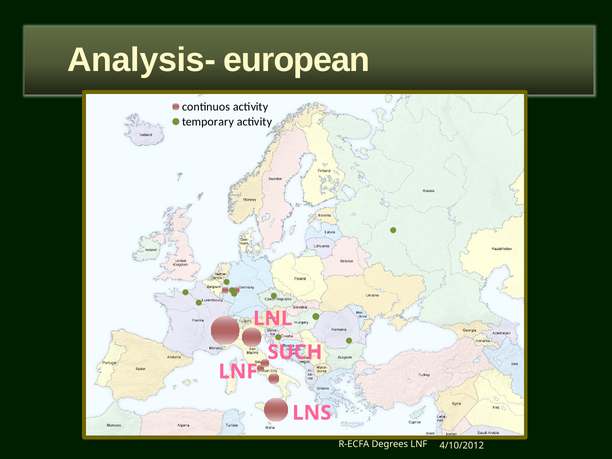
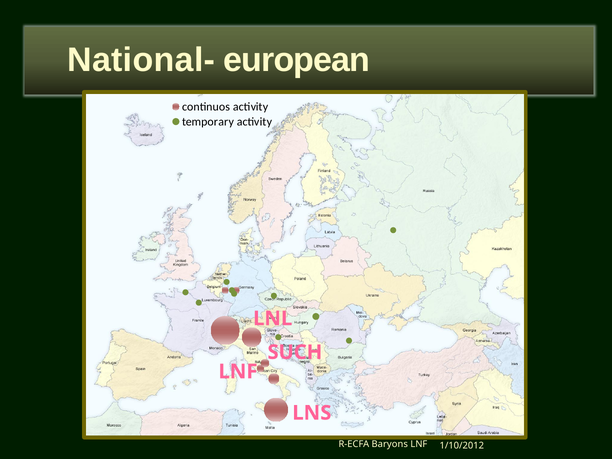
Analysis-: Analysis- -> National-
Degrees: Degrees -> Baryons
4/10/2012: 4/10/2012 -> 1/10/2012
